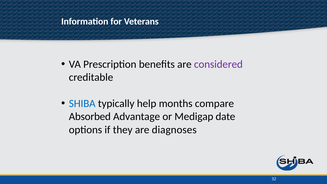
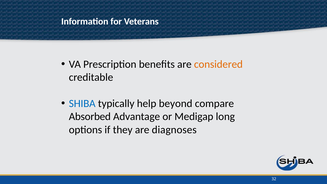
considered colour: purple -> orange
months: months -> beyond
date: date -> long
